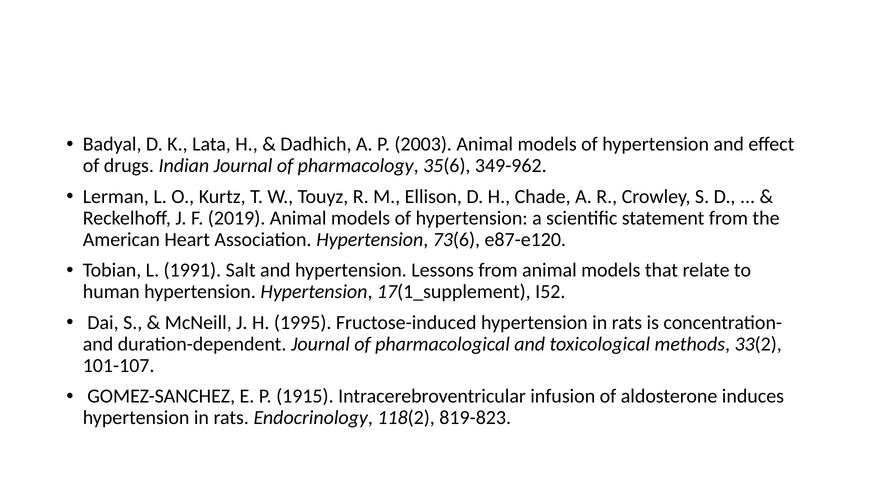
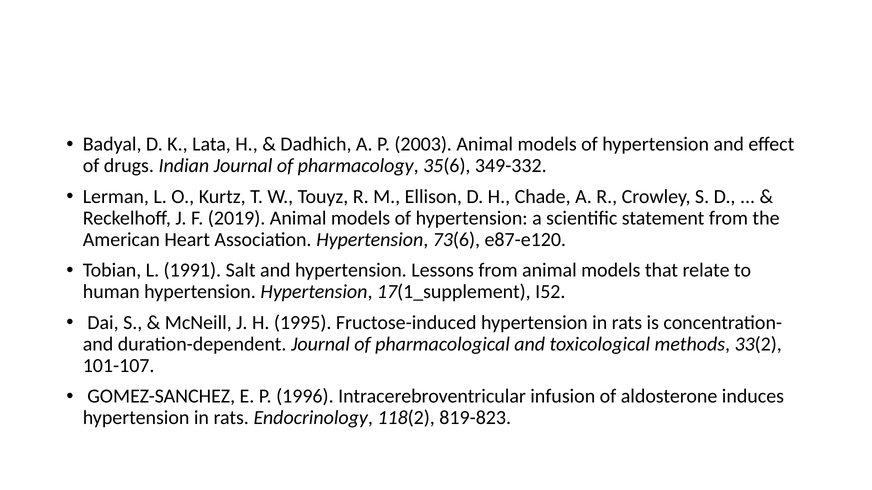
349-962: 349-962 -> 349-332
1915: 1915 -> 1996
